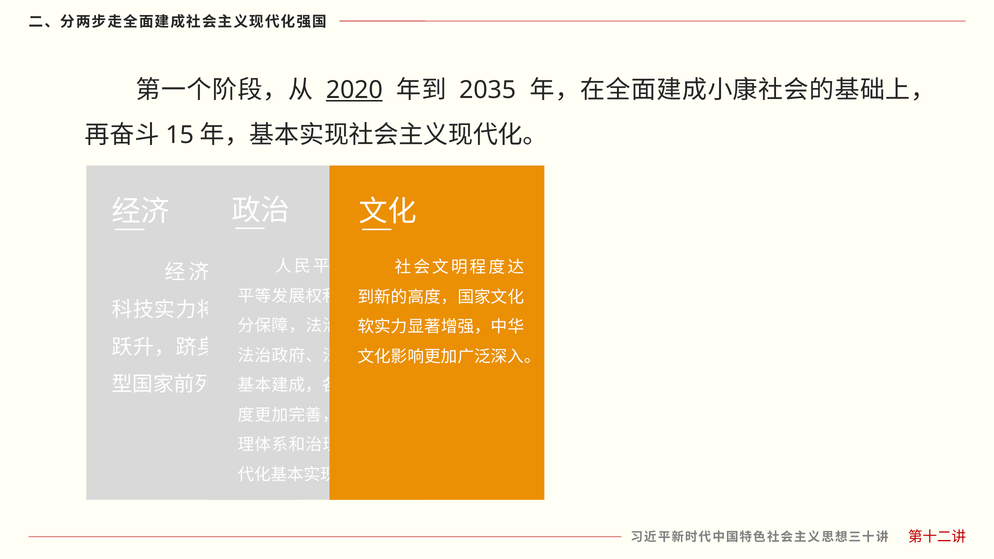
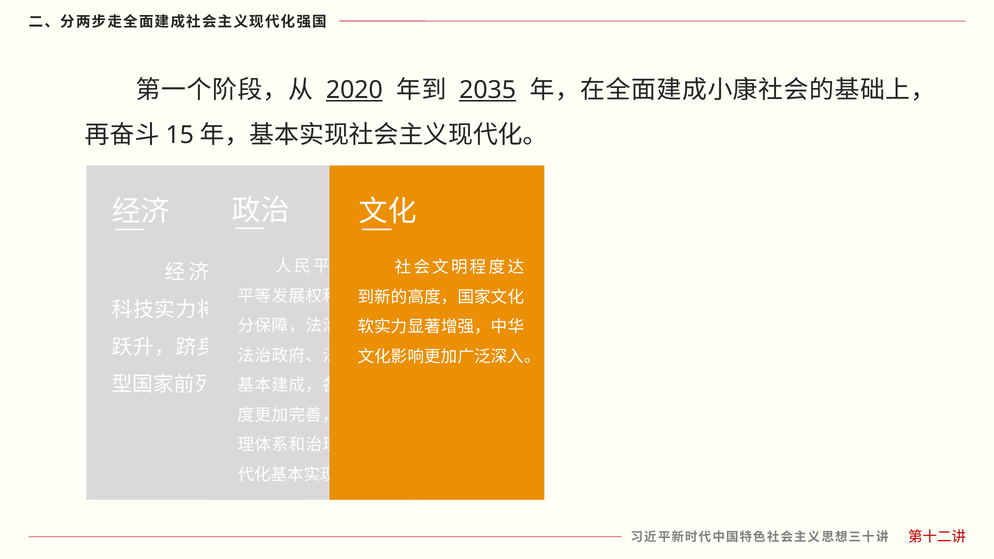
2035 underline: none -> present
